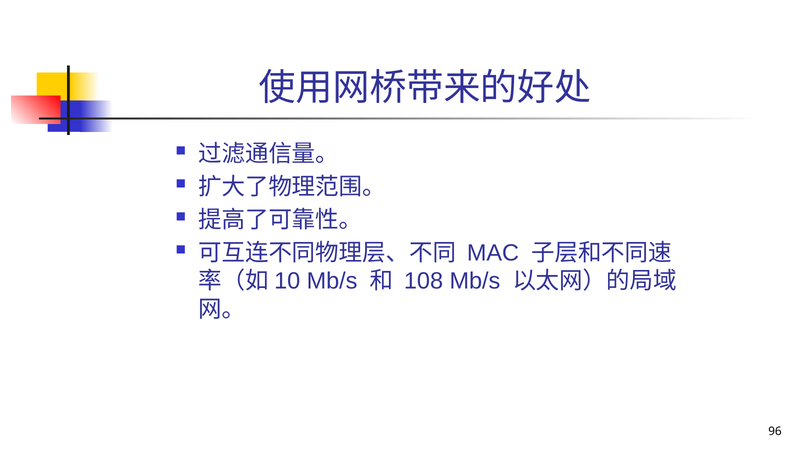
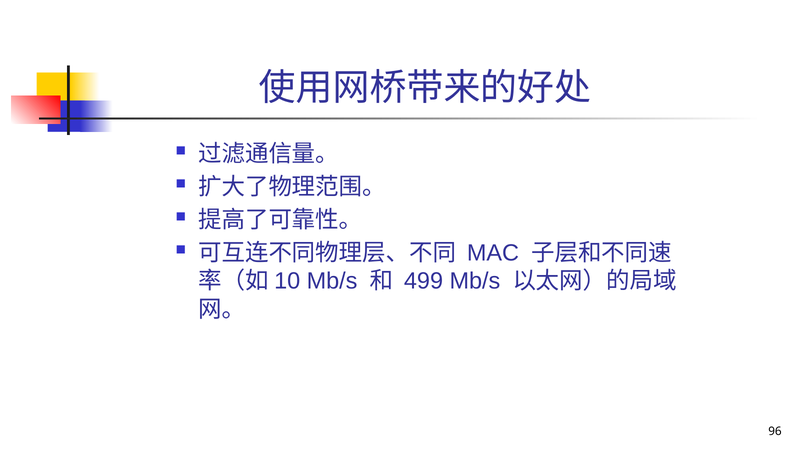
108: 108 -> 499
